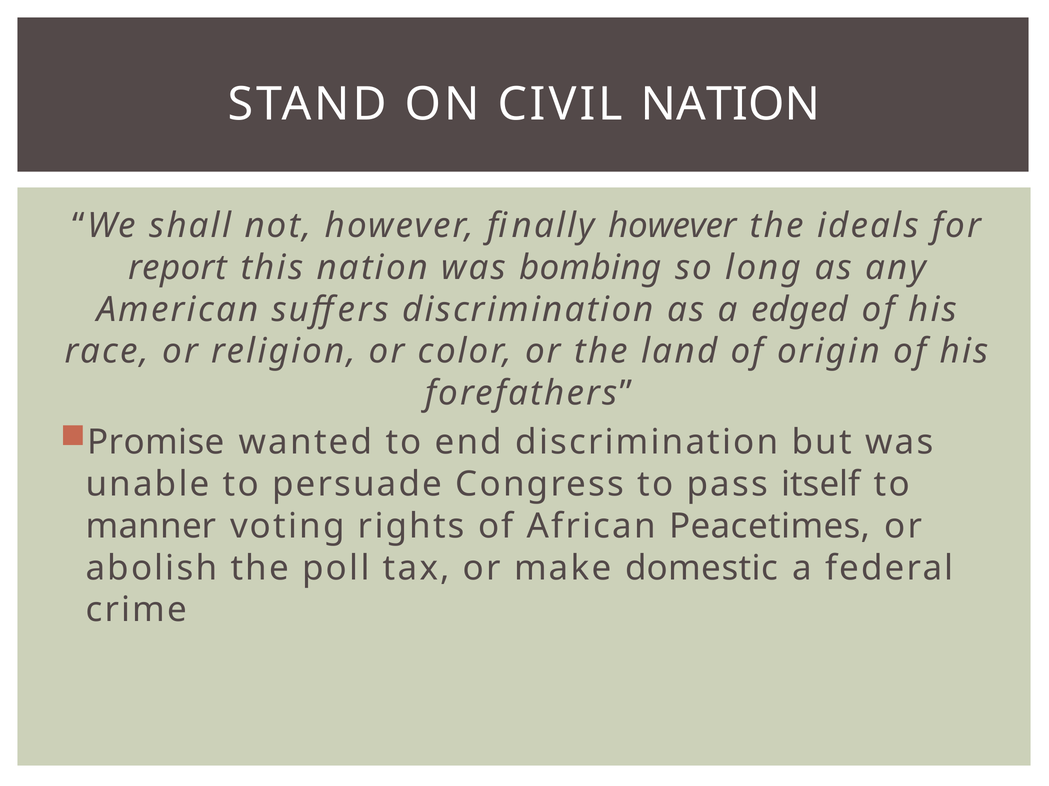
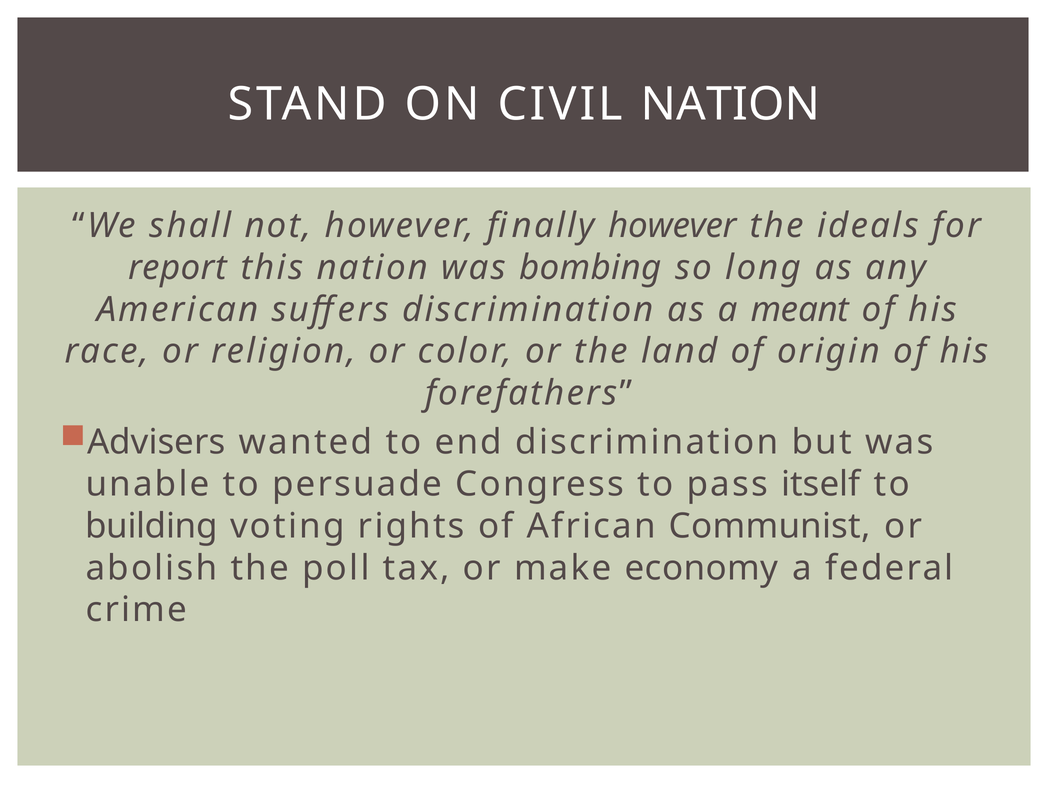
edged: edged -> meant
Promise: Promise -> Advisers
manner: manner -> building
Peacetimes: Peacetimes -> Communist
domestic: domestic -> economy
